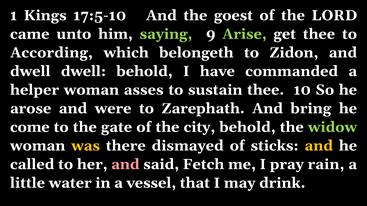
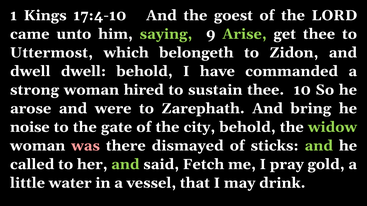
17:5-10: 17:5-10 -> 17:4-10
According: According -> Uttermost
helper: helper -> strong
asses: asses -> hired
come: come -> noise
was colour: yellow -> pink
and at (319, 146) colour: yellow -> light green
and at (125, 165) colour: pink -> light green
rain: rain -> gold
